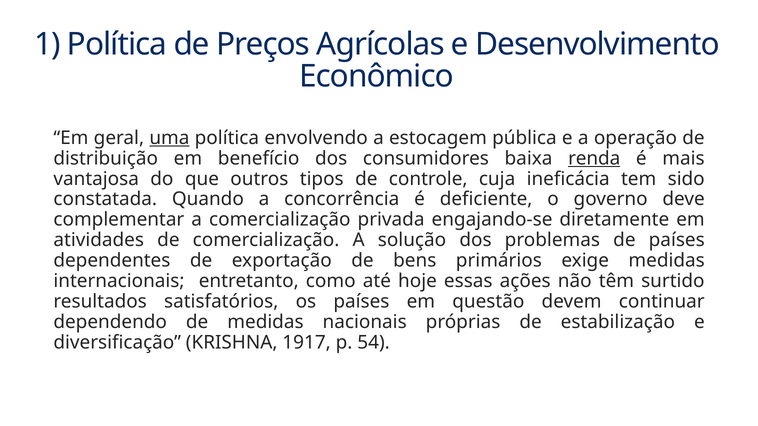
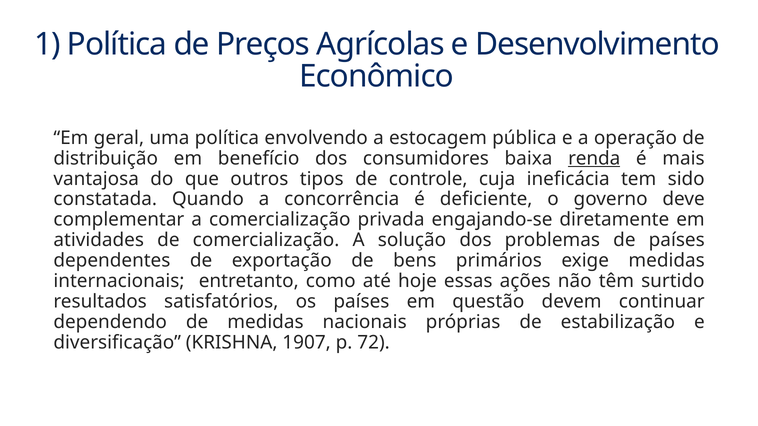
uma underline: present -> none
1917: 1917 -> 1907
54: 54 -> 72
